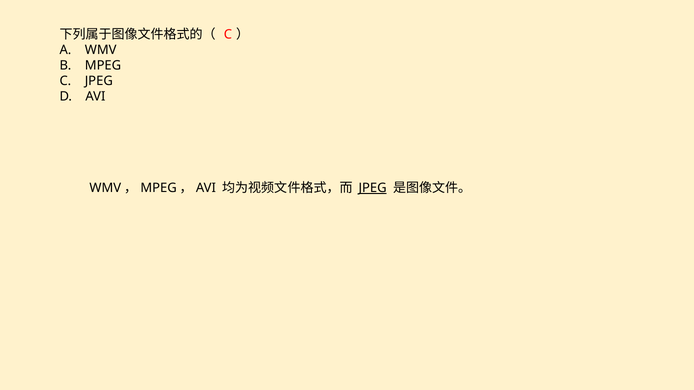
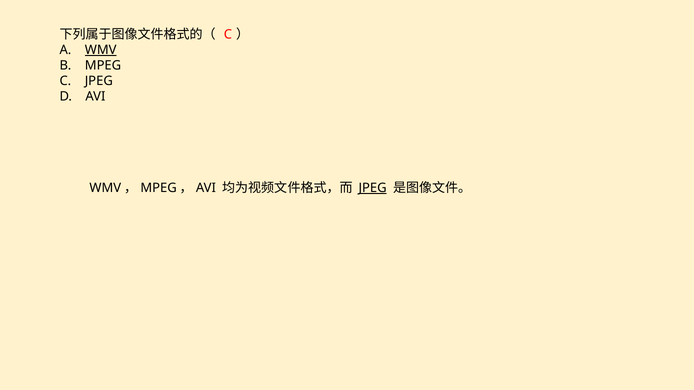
WMV underline: none -> present
